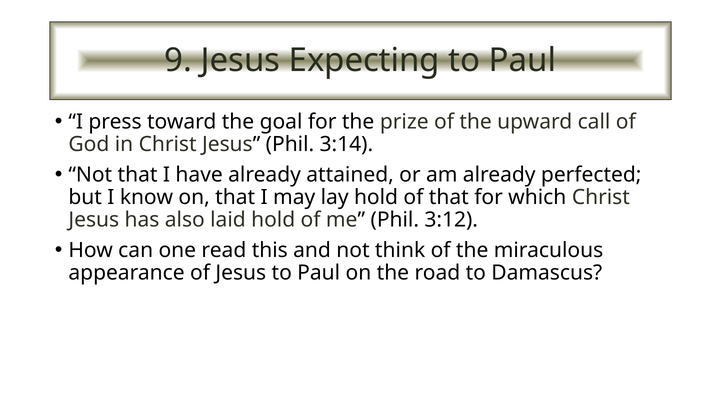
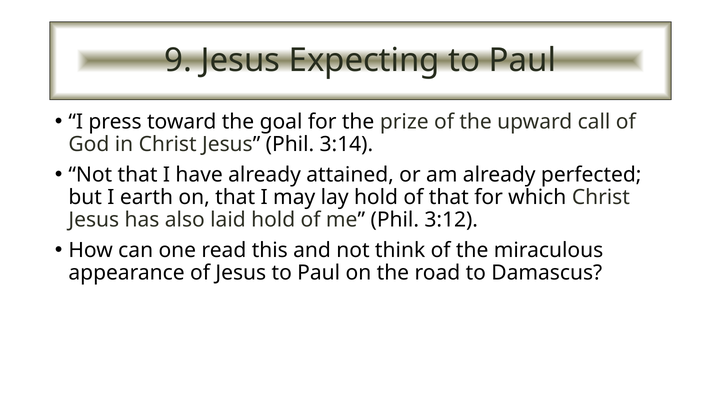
know: know -> earth
